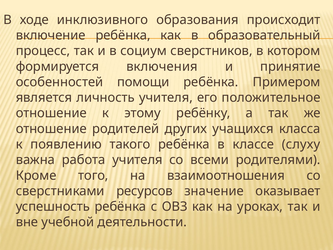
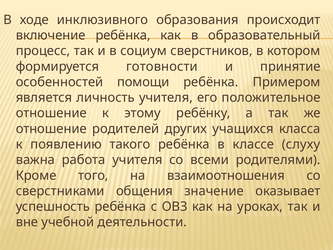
включения: включения -> готовности
ресурсов: ресурсов -> общения
